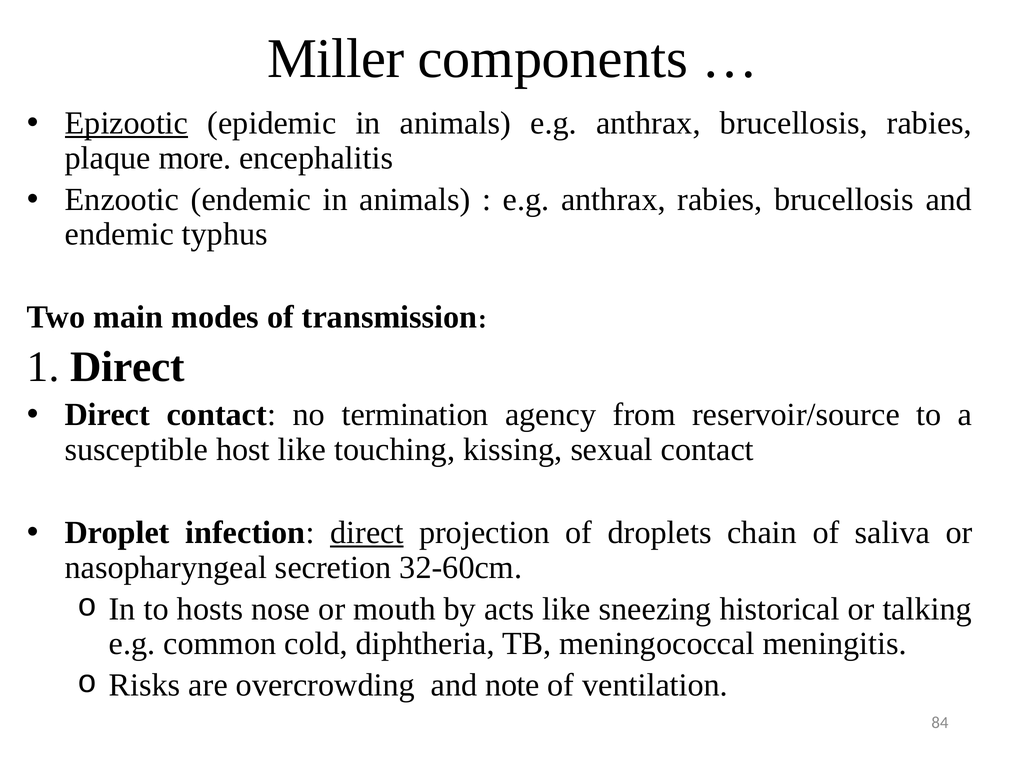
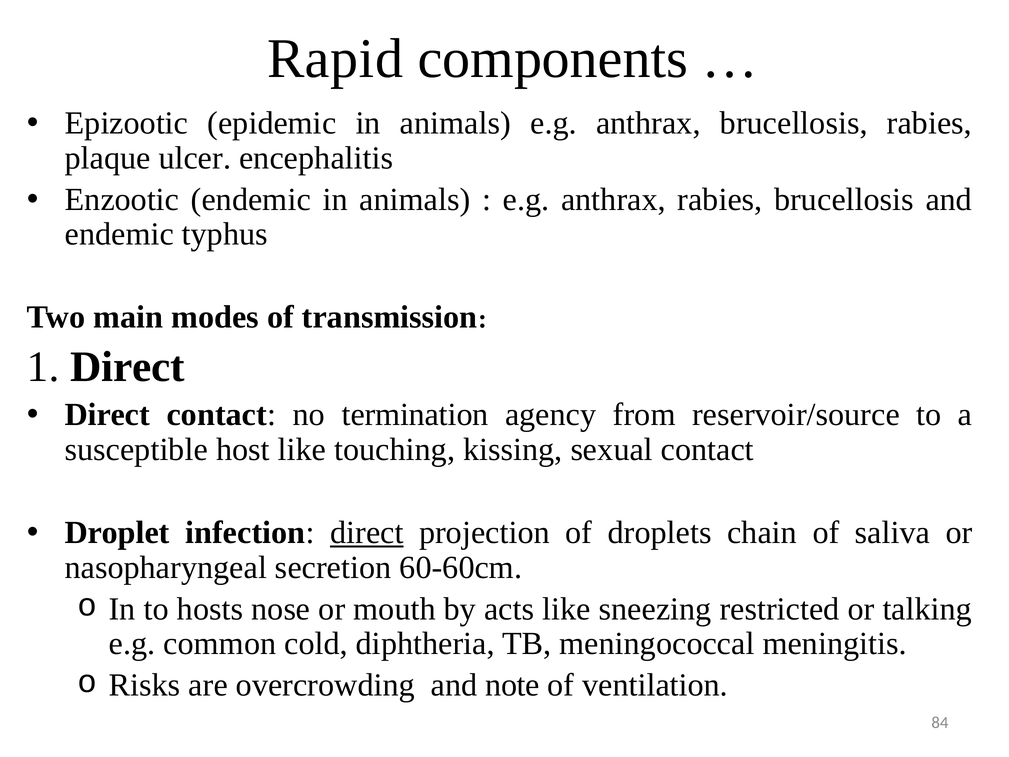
Miller: Miller -> Rapid
Epizootic underline: present -> none
more: more -> ulcer
32-60cm: 32-60cm -> 60-60cm
historical: historical -> restricted
